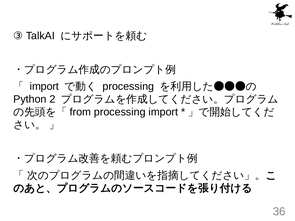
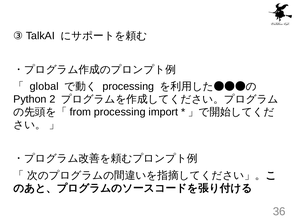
import at (44, 87): import -> global
